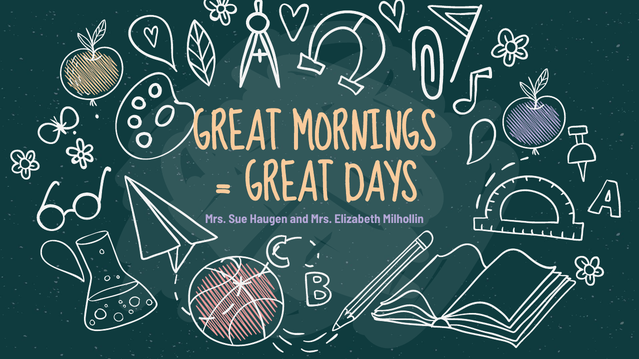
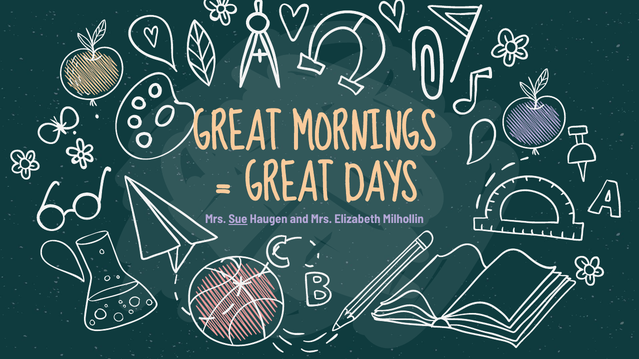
Sue underline: none -> present
